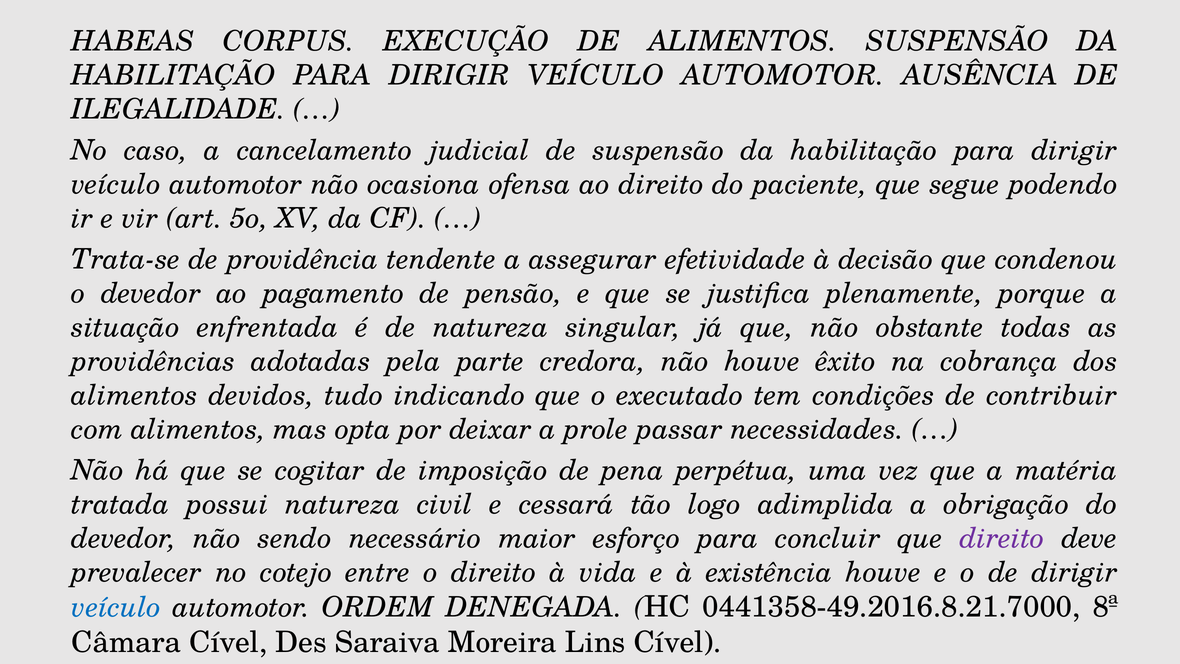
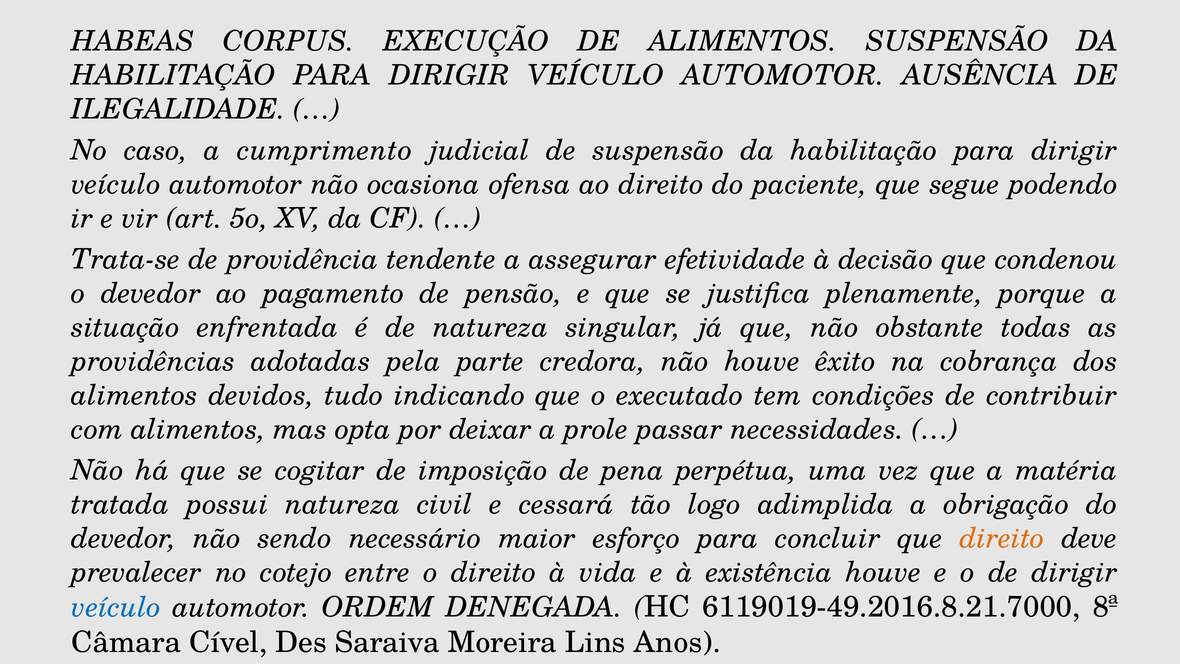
cancelamento: cancelamento -> cumprimento
direito at (1002, 538) colour: purple -> orange
0441358-49.2016.8.21.7000: 0441358-49.2016.8.21.7000 -> 6119019-49.2016.8.21.7000
Lins Cível: Cível -> Anos
